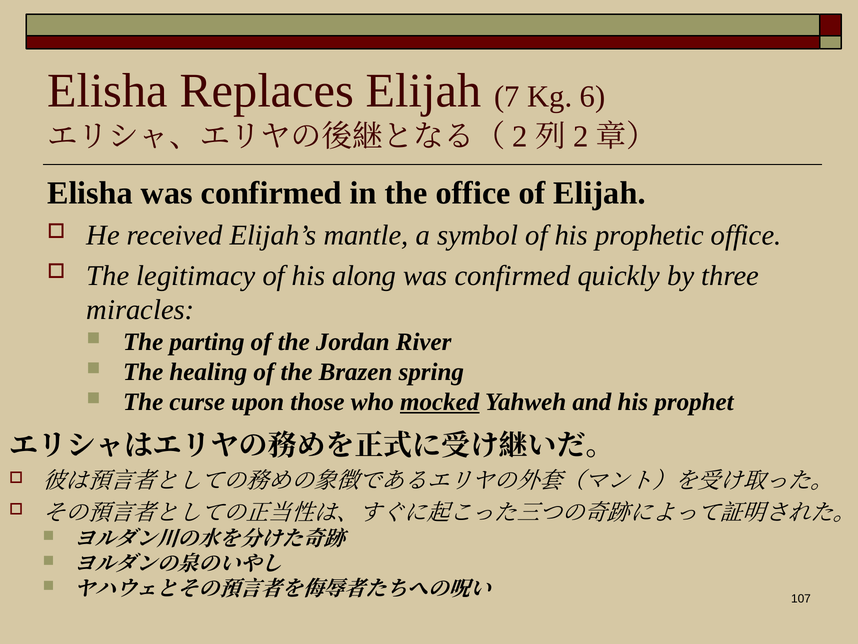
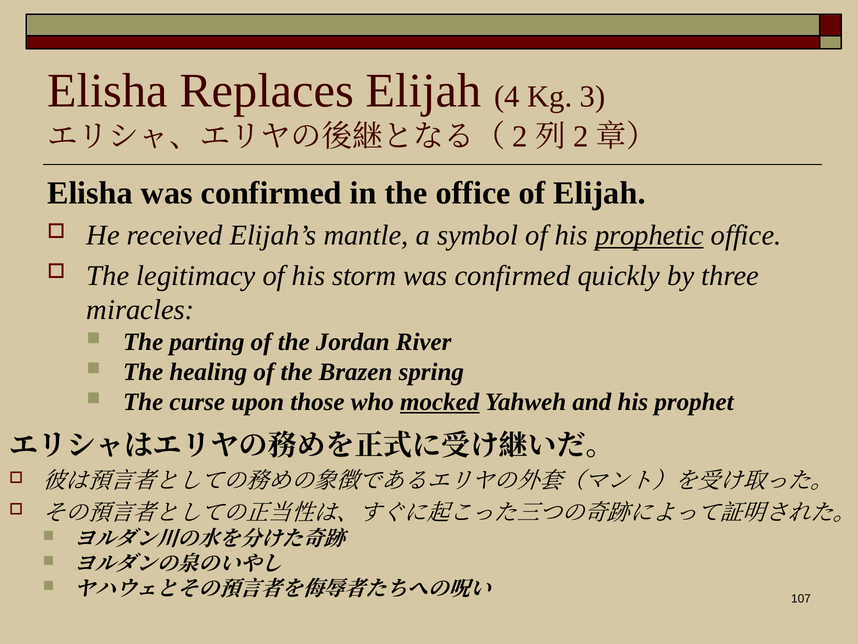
7: 7 -> 4
6: 6 -> 3
prophetic underline: none -> present
along: along -> storm
